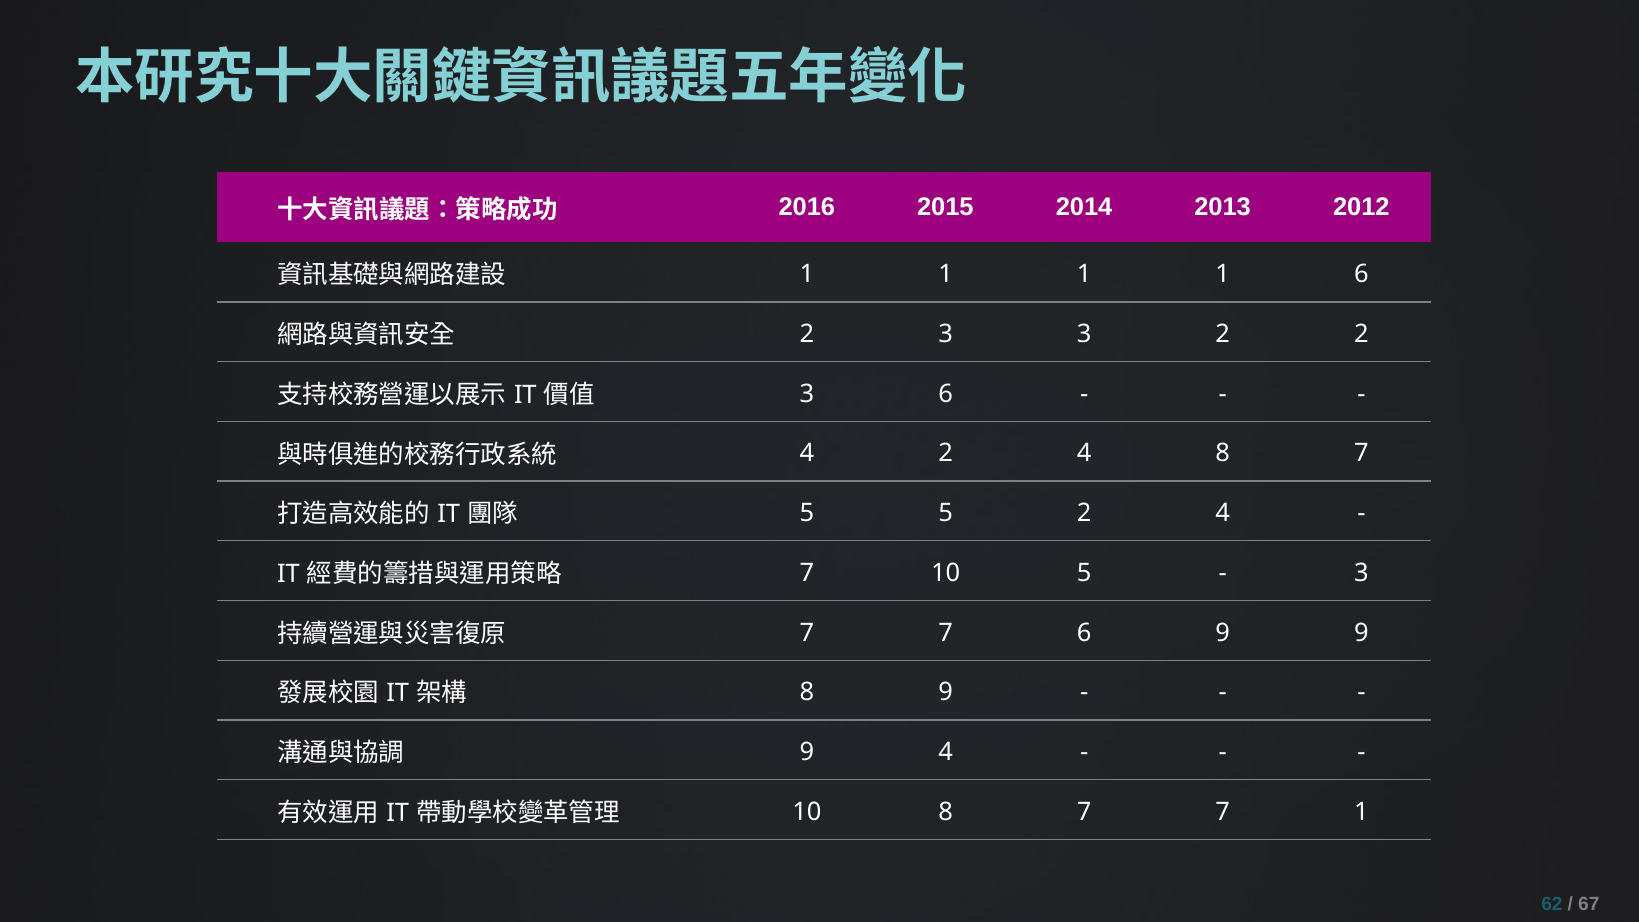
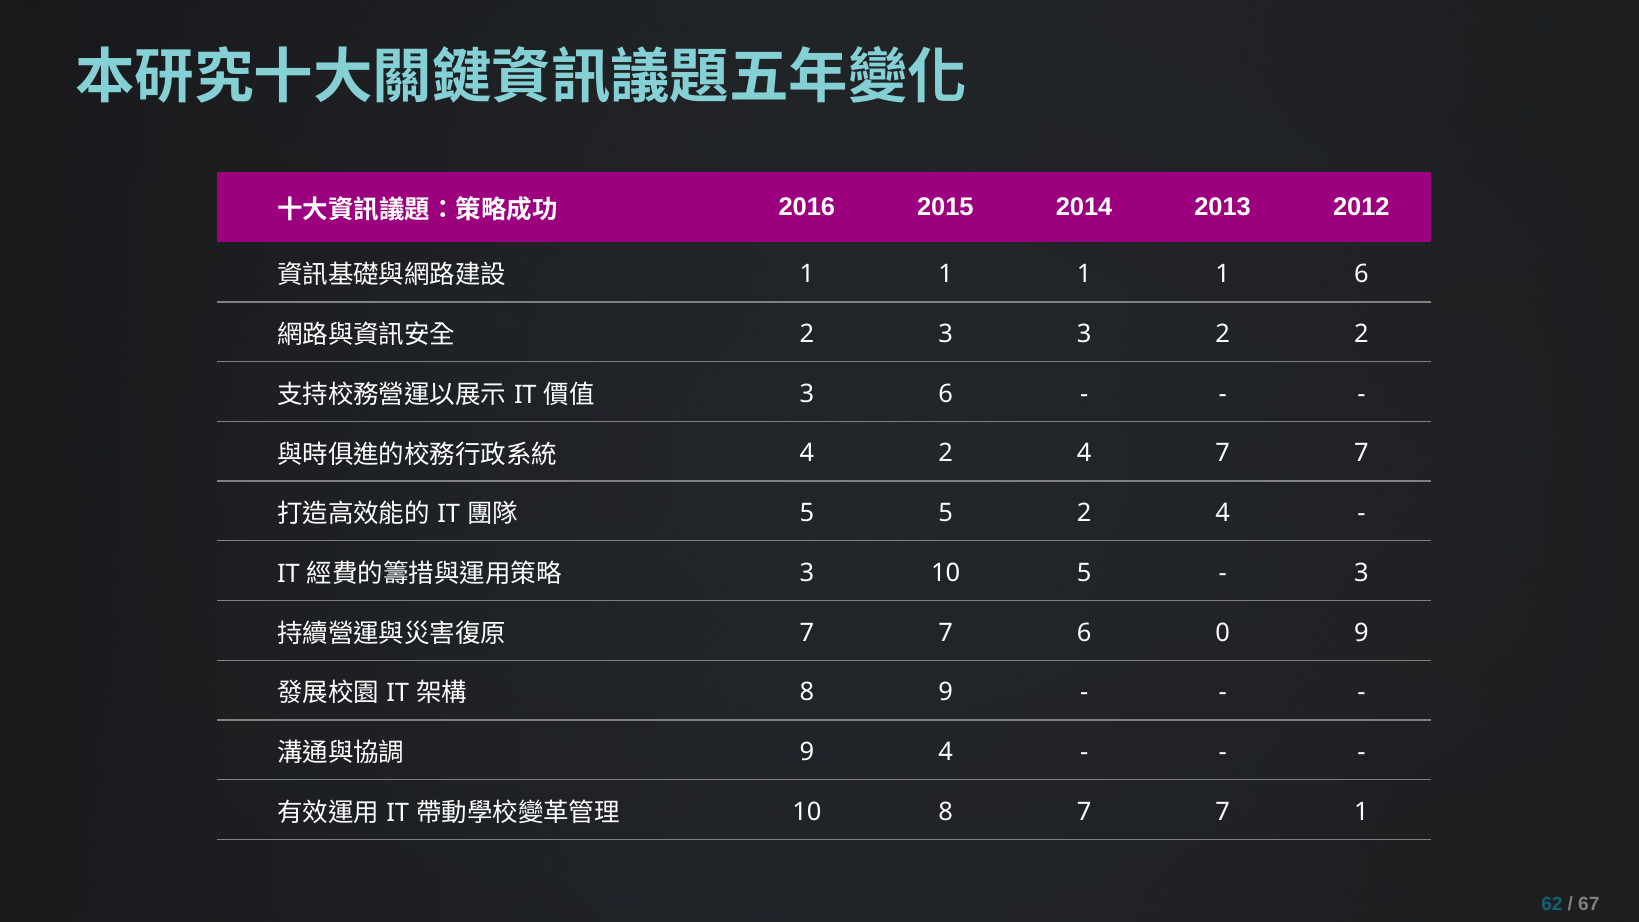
4 8: 8 -> 7
7 at (807, 573): 7 -> 3
6 9: 9 -> 0
